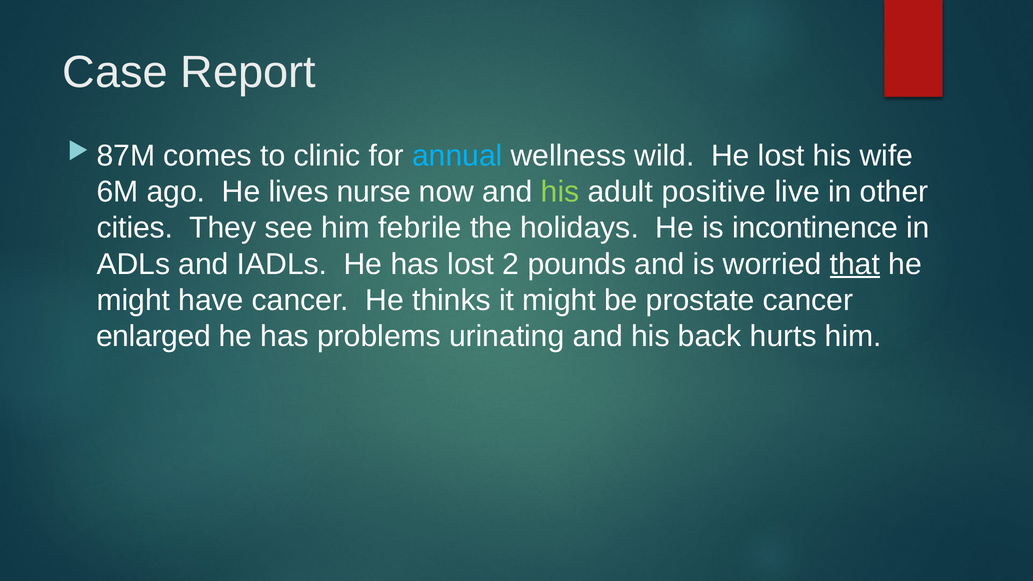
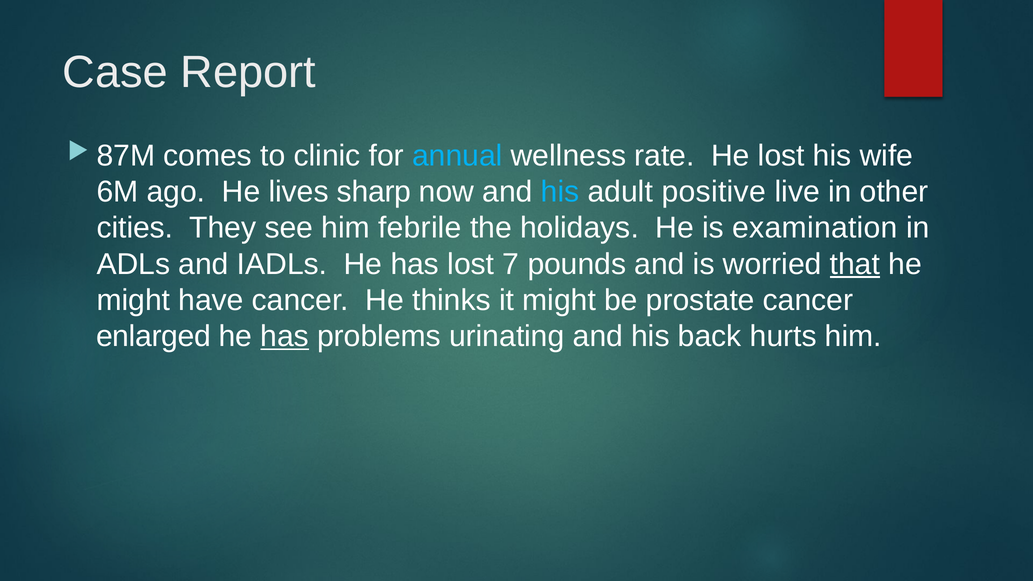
wild: wild -> rate
nurse: nurse -> sharp
his at (560, 192) colour: light green -> light blue
incontinence: incontinence -> examination
2: 2 -> 7
has at (285, 336) underline: none -> present
